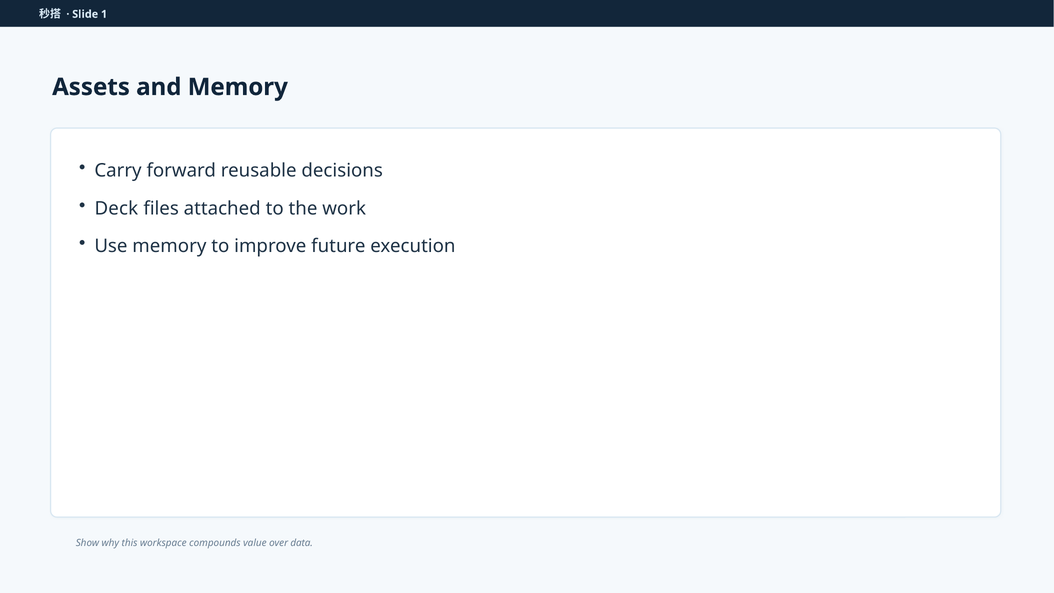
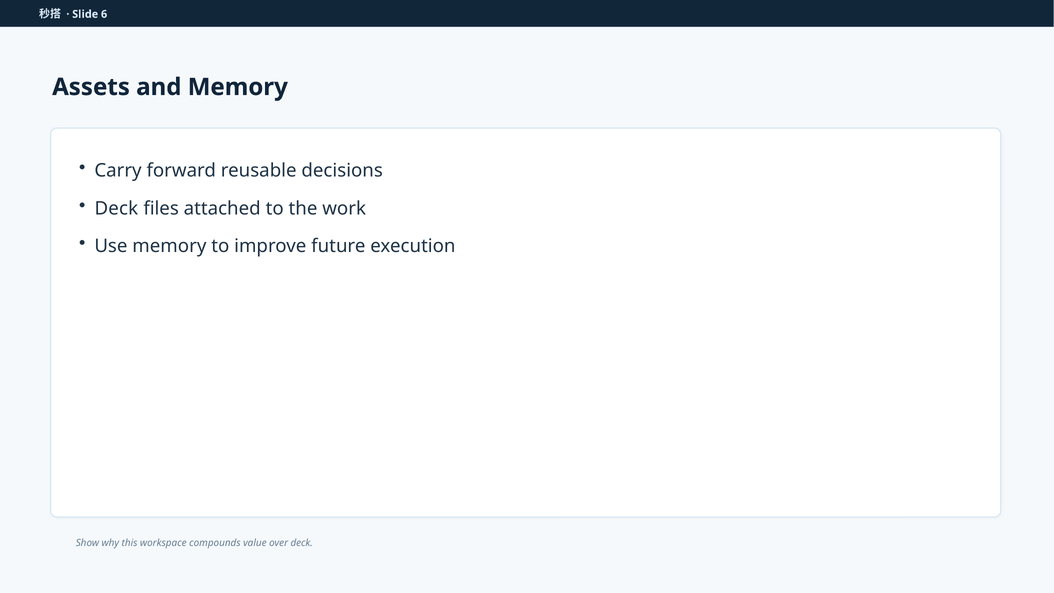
1: 1 -> 6
over data: data -> deck
